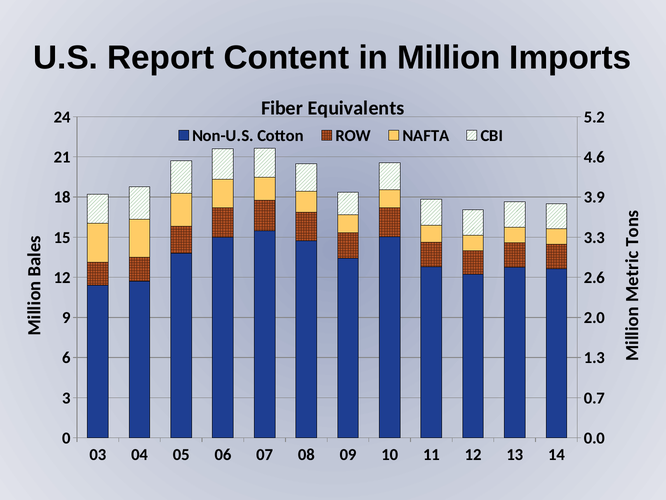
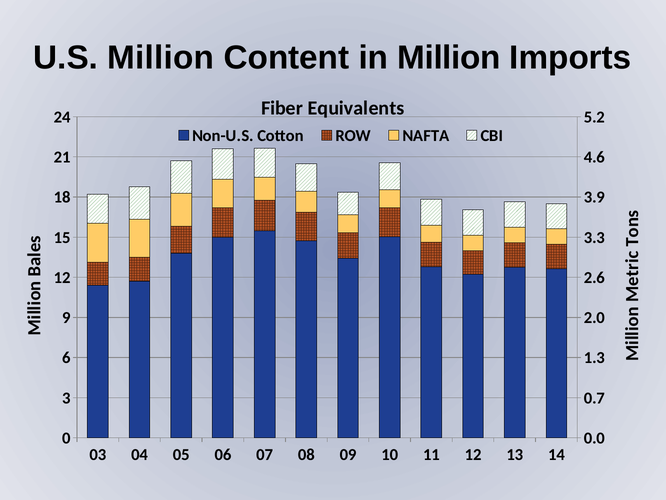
U.S Report: Report -> Million
